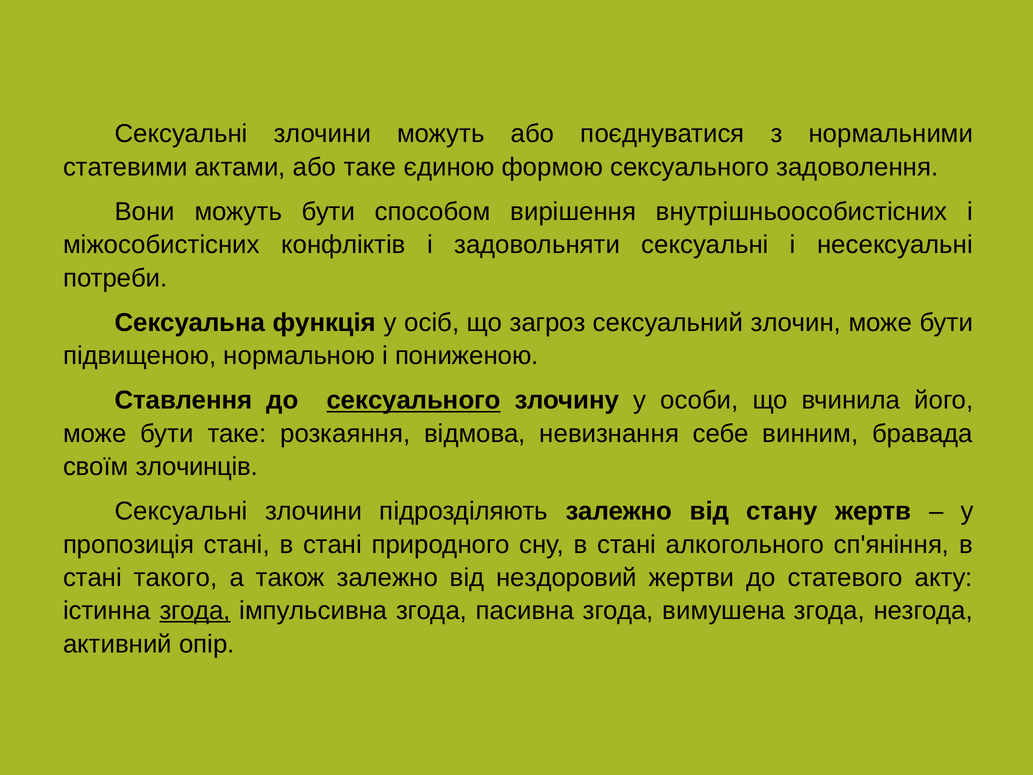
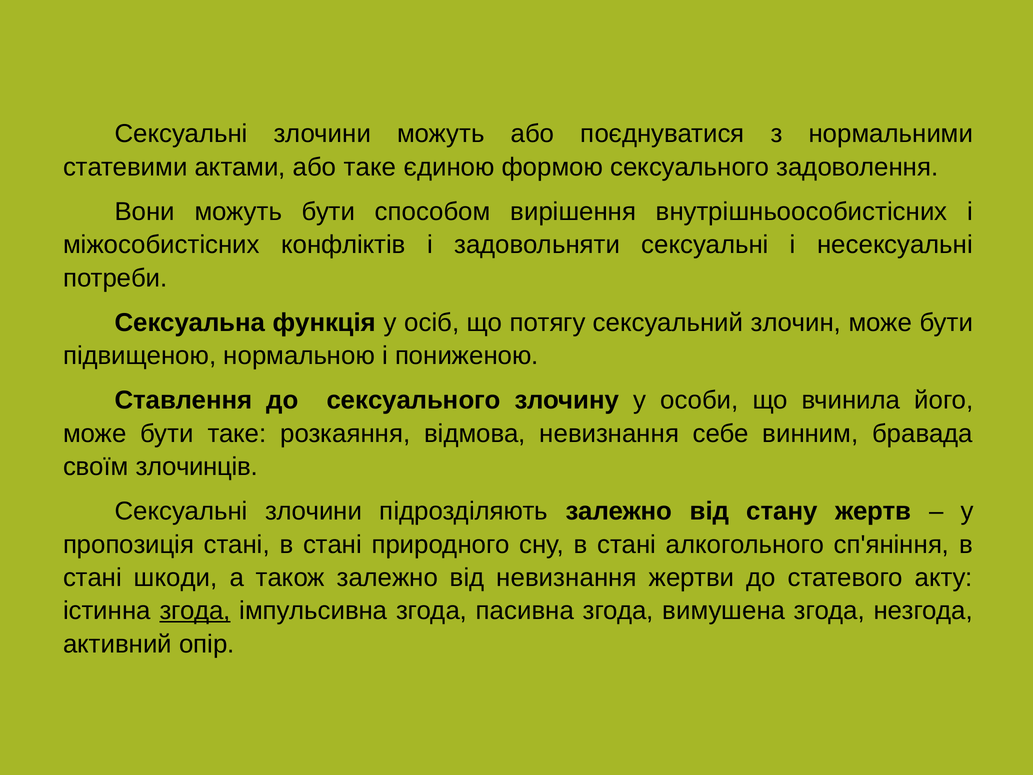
загроз: загроз -> потягу
сексуального at (414, 400) underline: present -> none
такого: такого -> шкоди
від нездоровий: нездоровий -> невизнання
